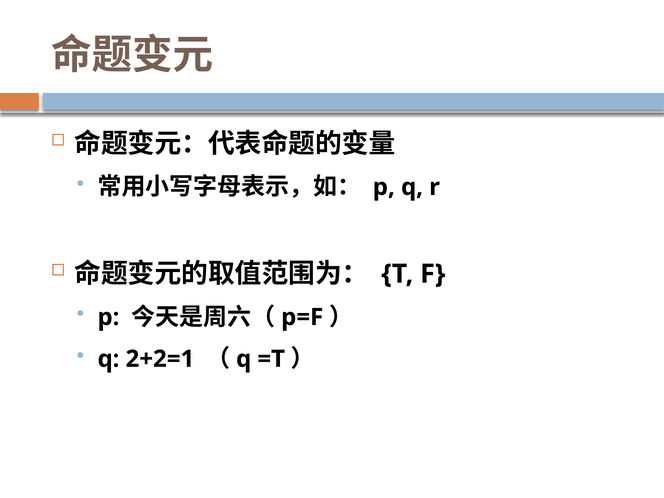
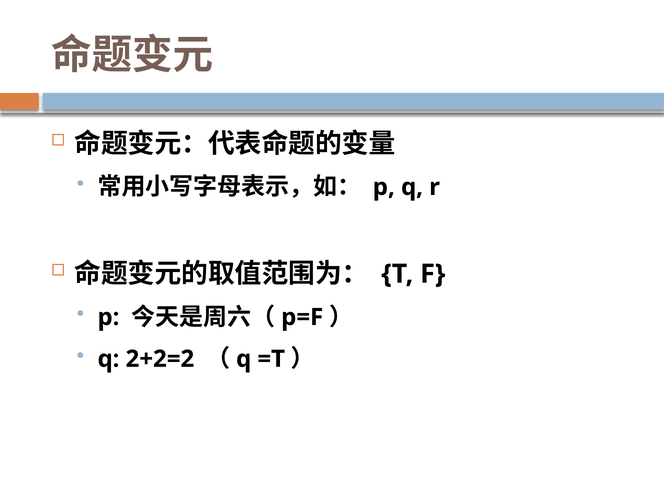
2+2=1: 2+2=1 -> 2+2=2
